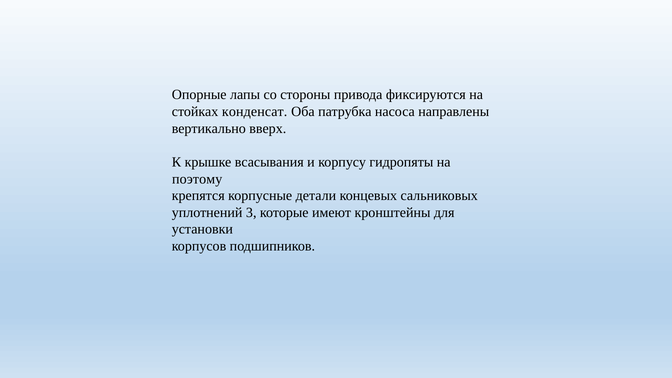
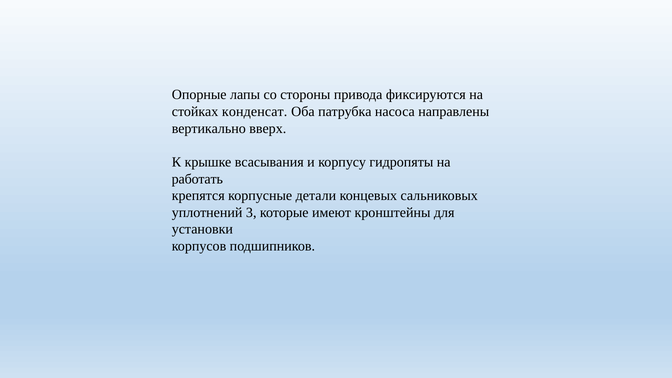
поэтому: поэтому -> работать
